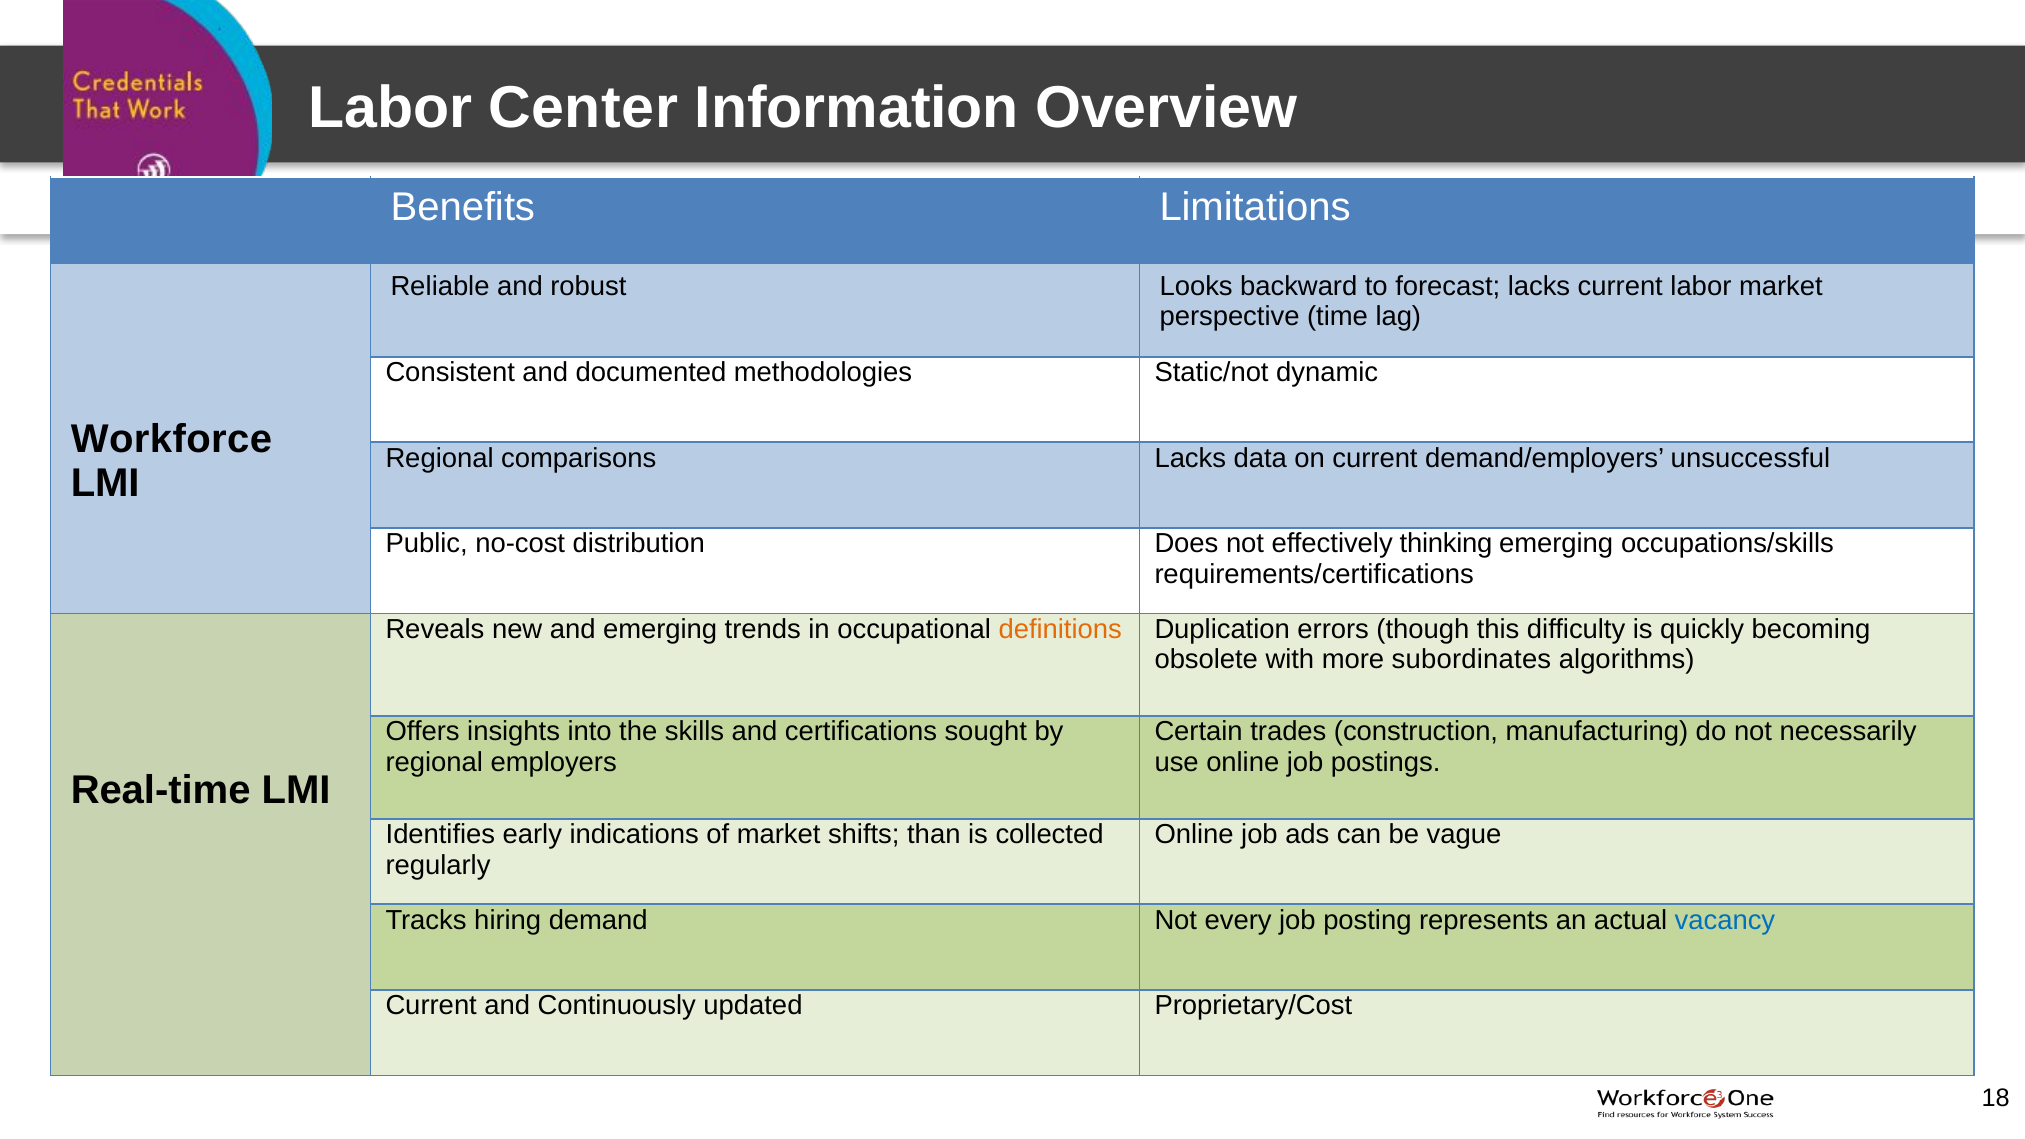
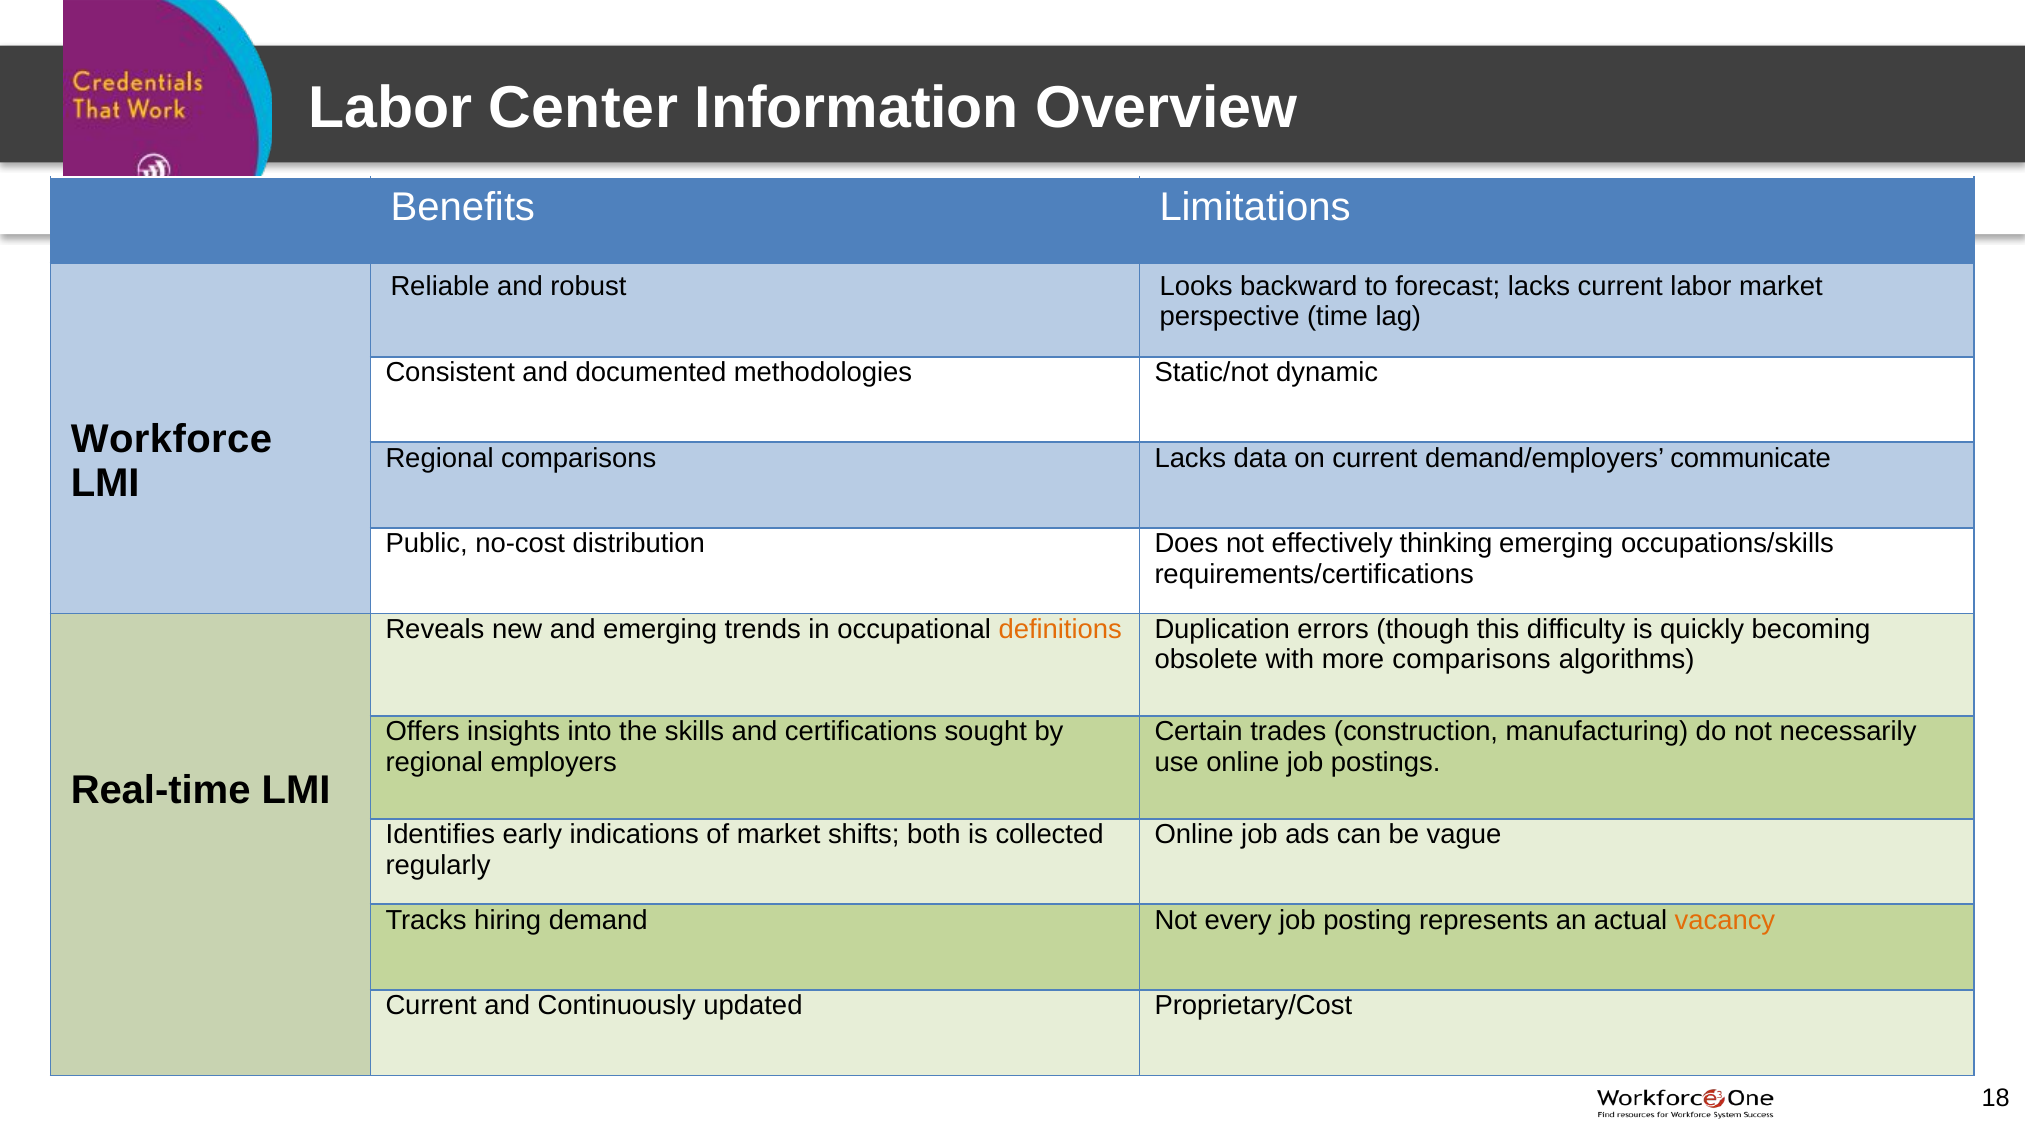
unsuccessful: unsuccessful -> communicate
more subordinates: subordinates -> comparisons
than: than -> both
vacancy colour: blue -> orange
